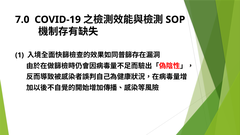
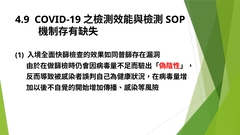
7.0: 7.0 -> 4.9
